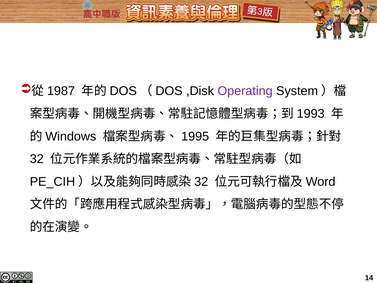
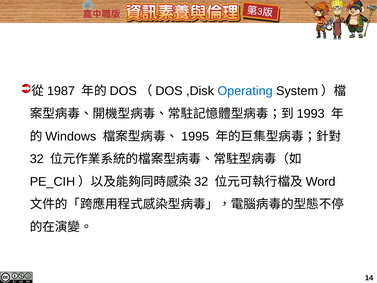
Operating colour: purple -> blue
